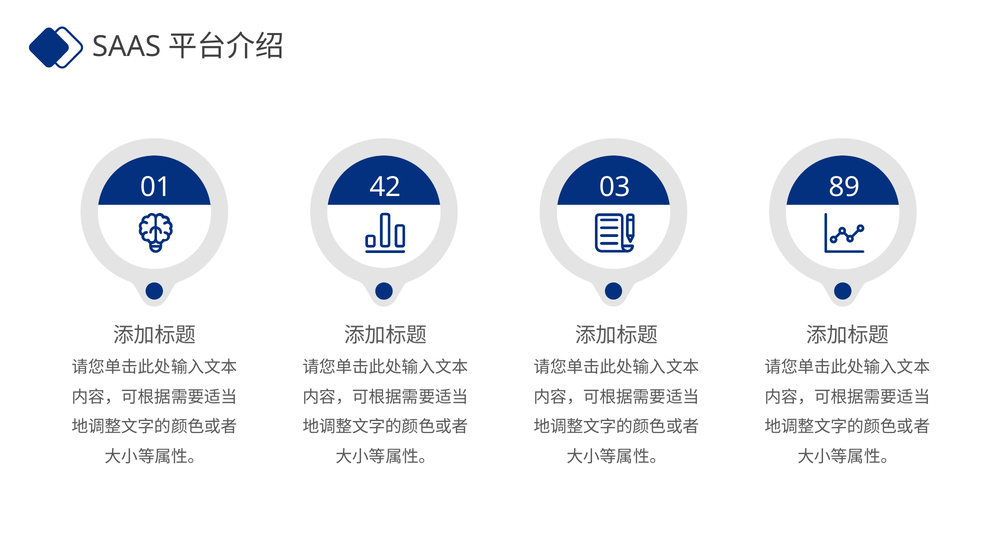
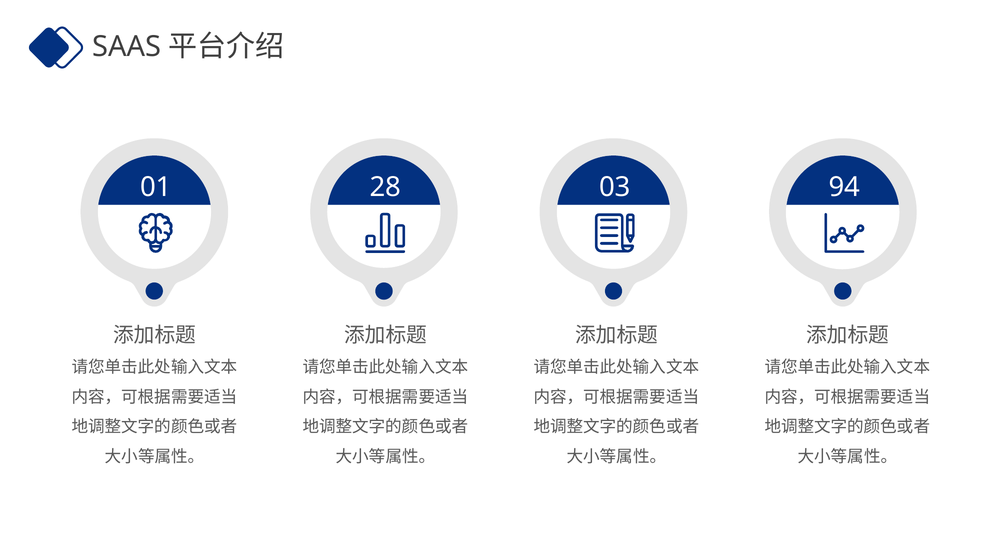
42: 42 -> 28
89: 89 -> 94
